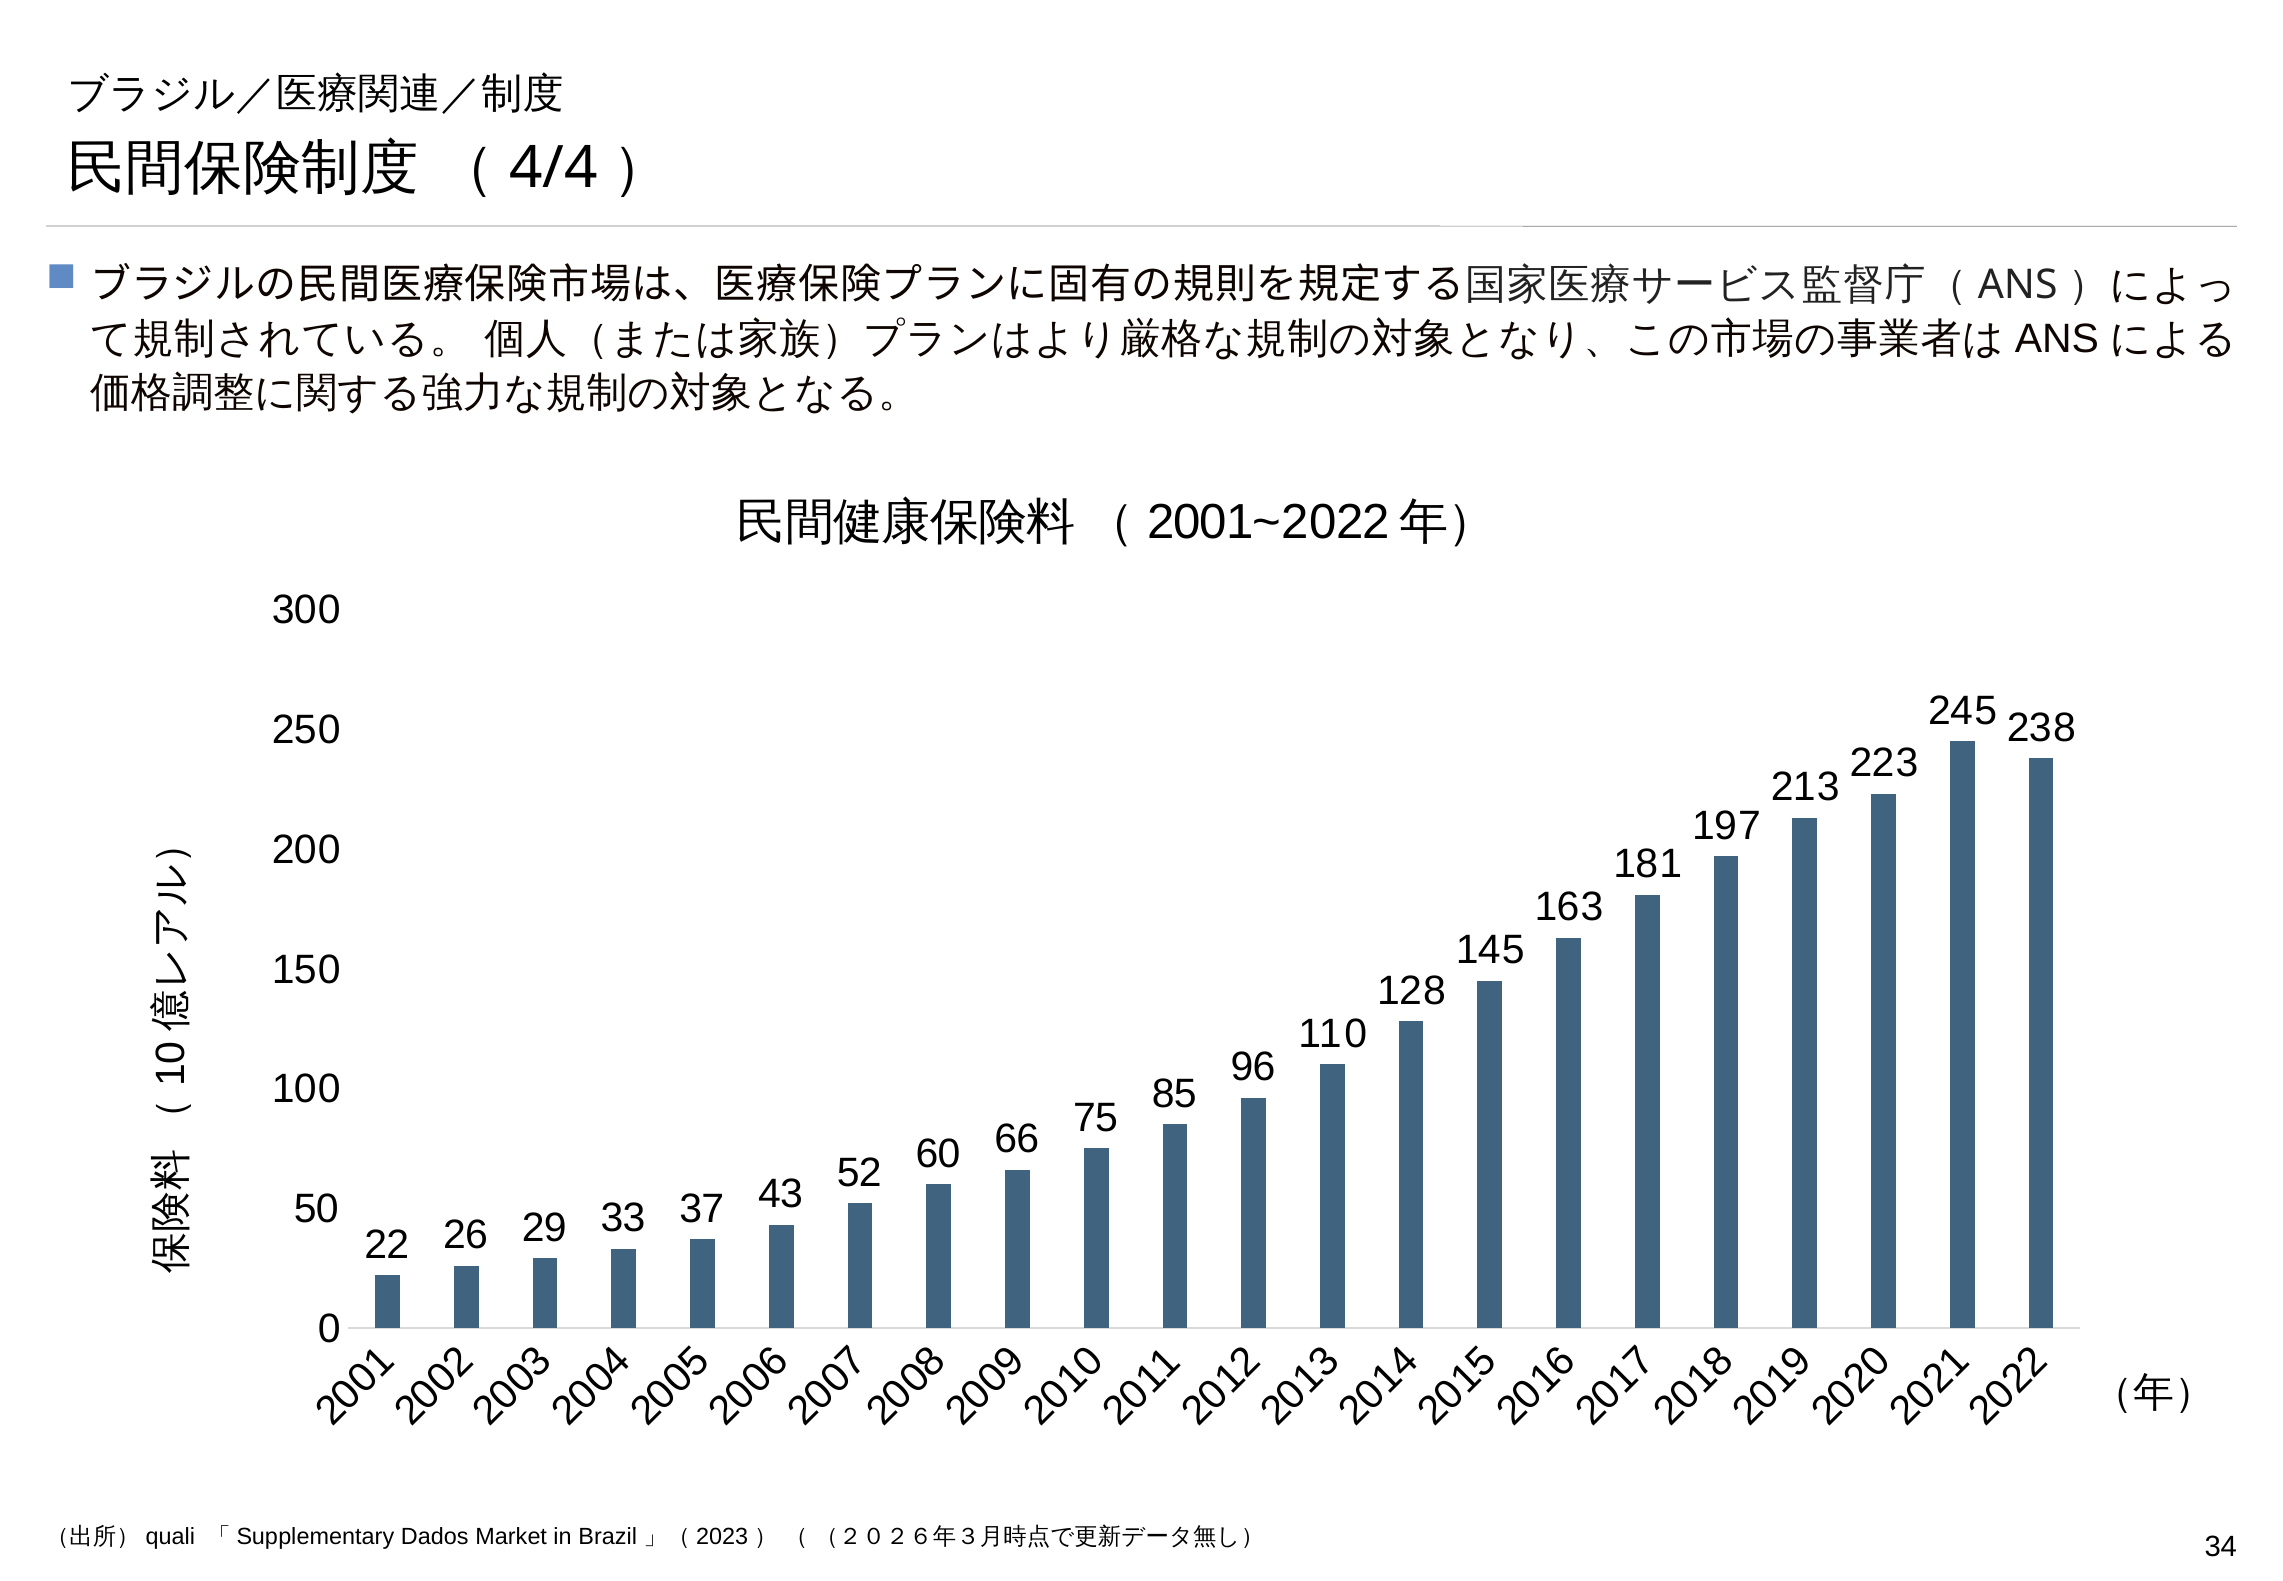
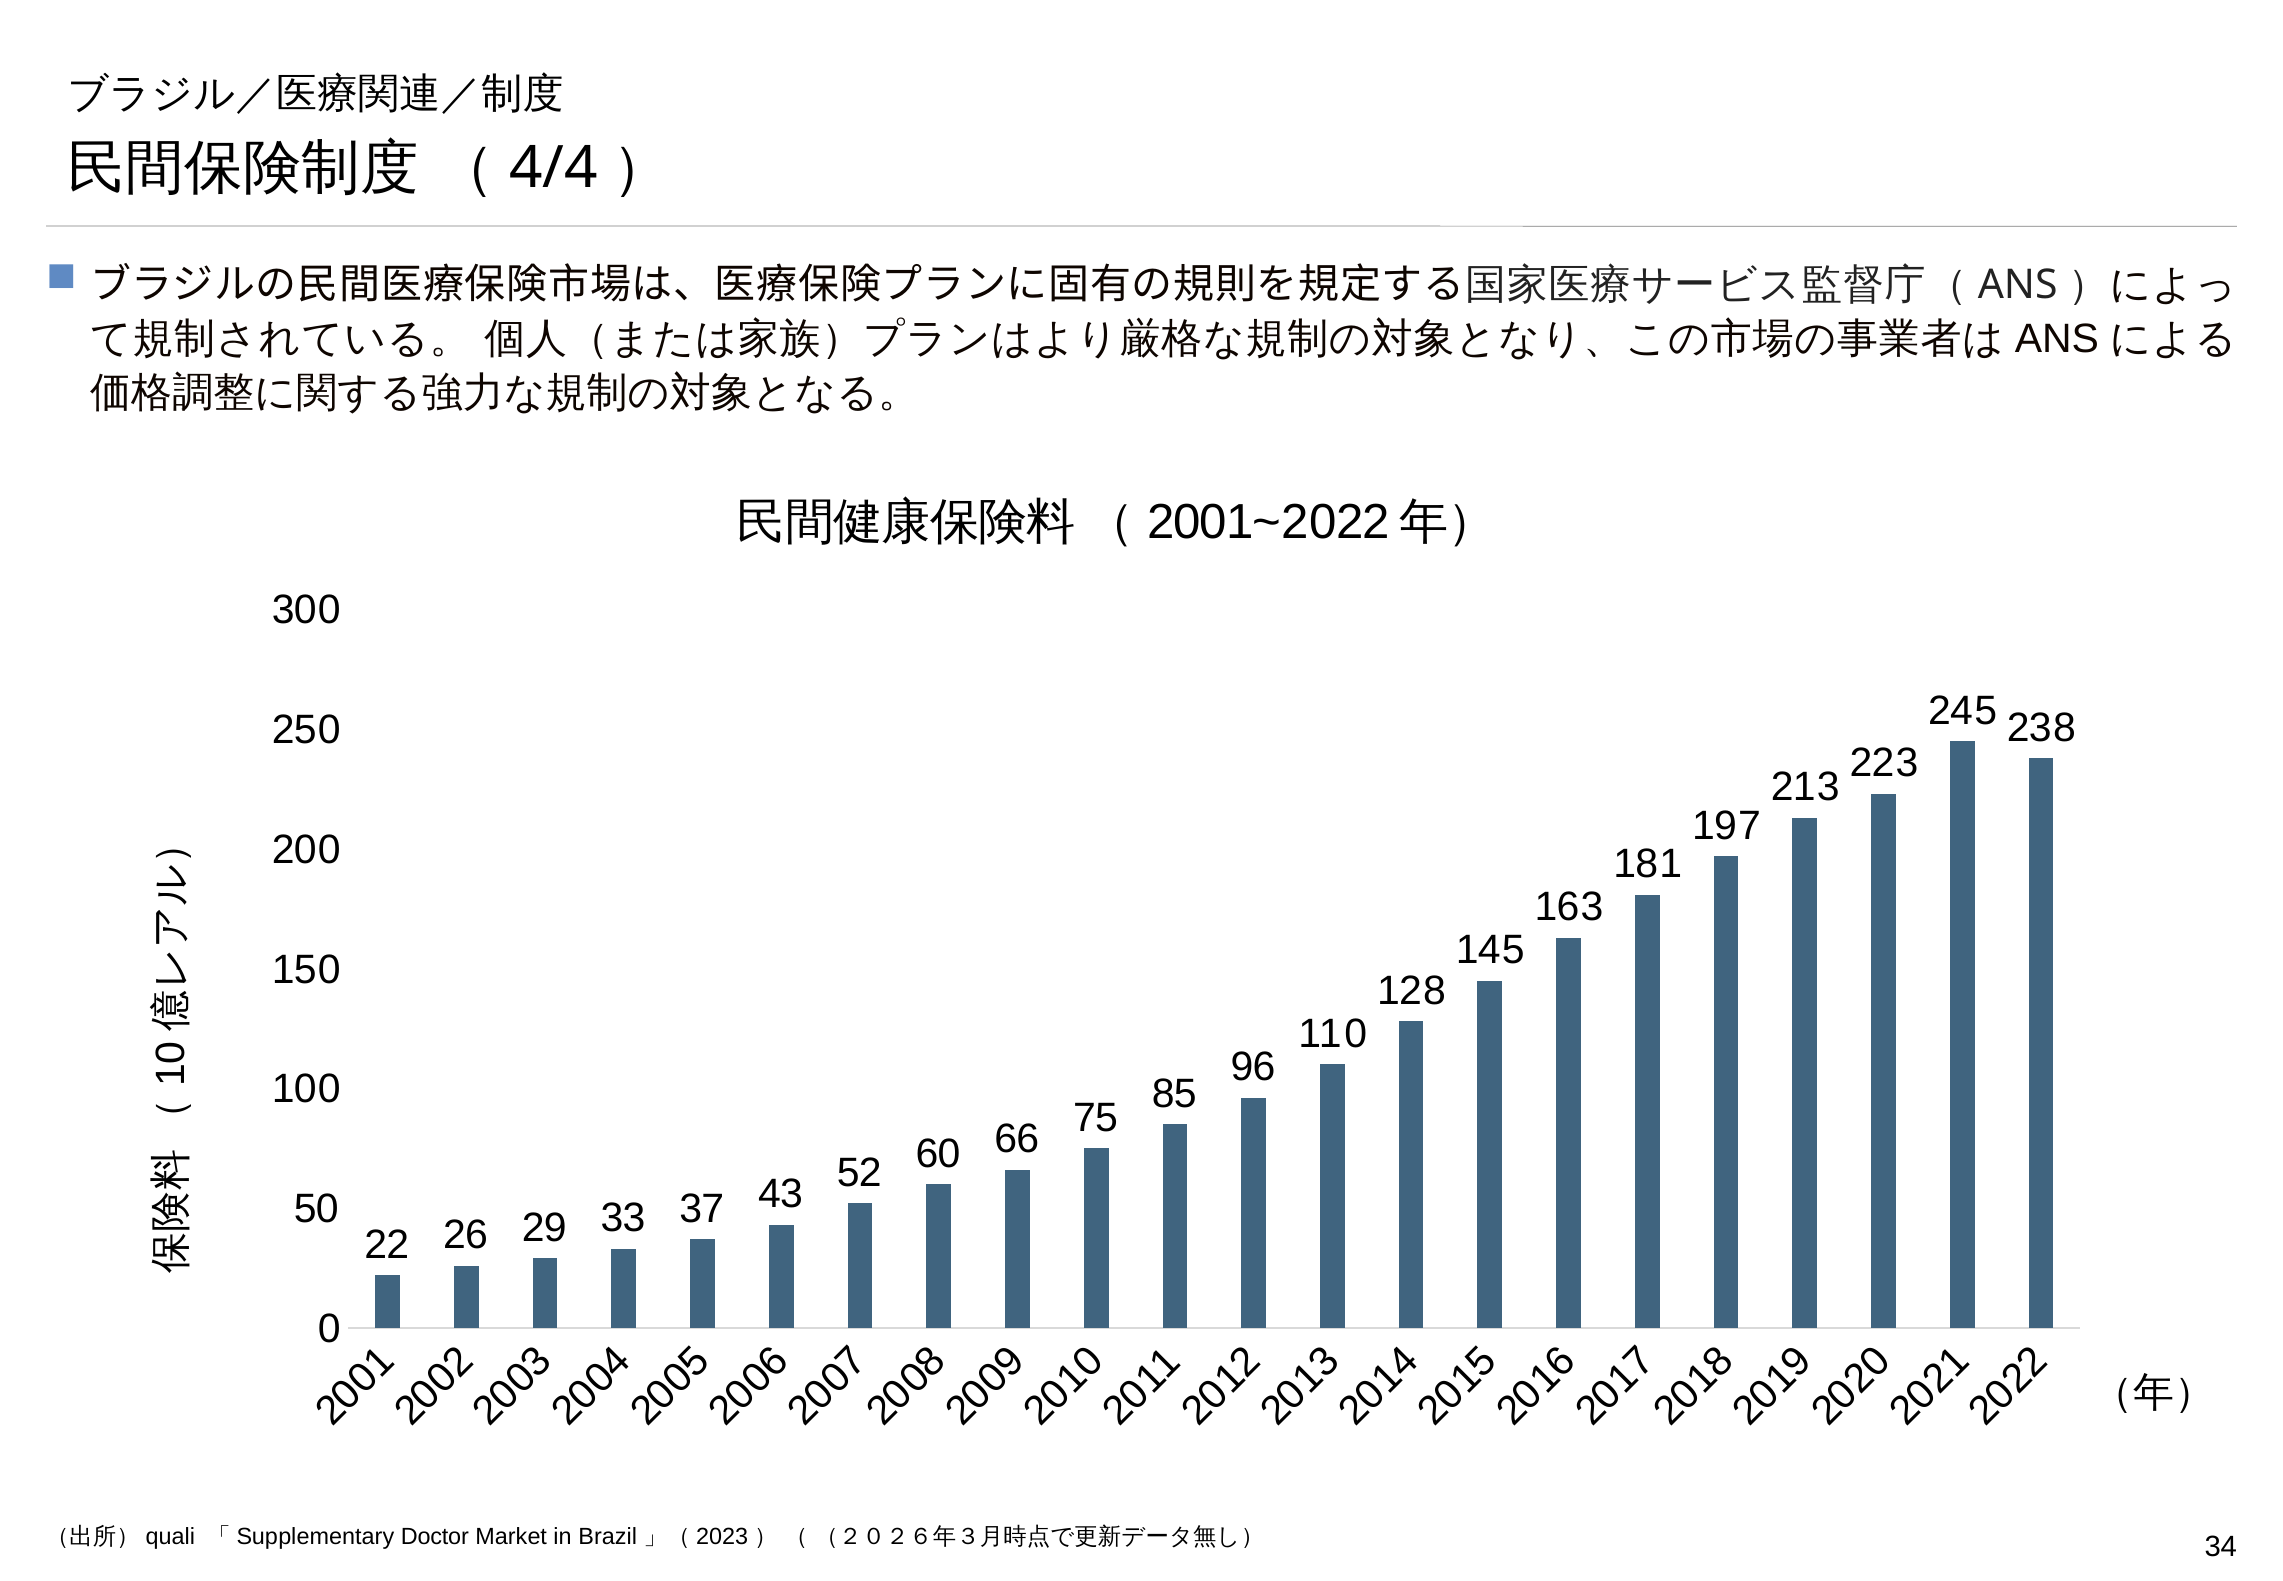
Dados: Dados -> Doctor
